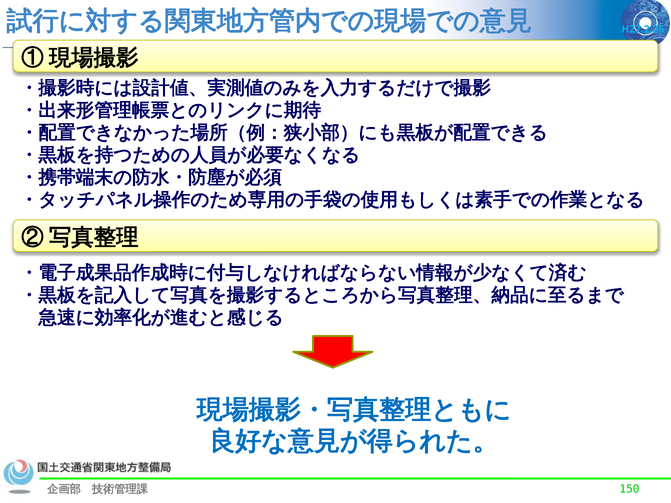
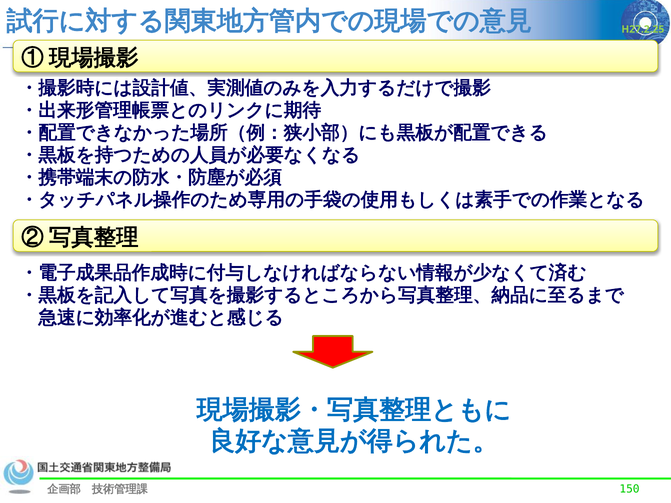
H27.2.25 colour: light blue -> light green
